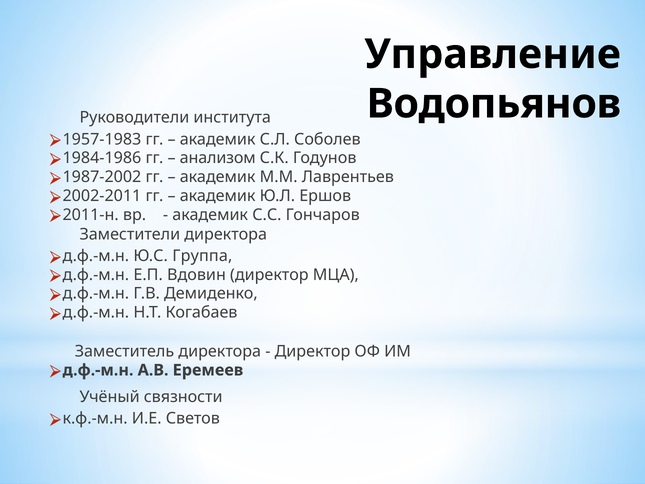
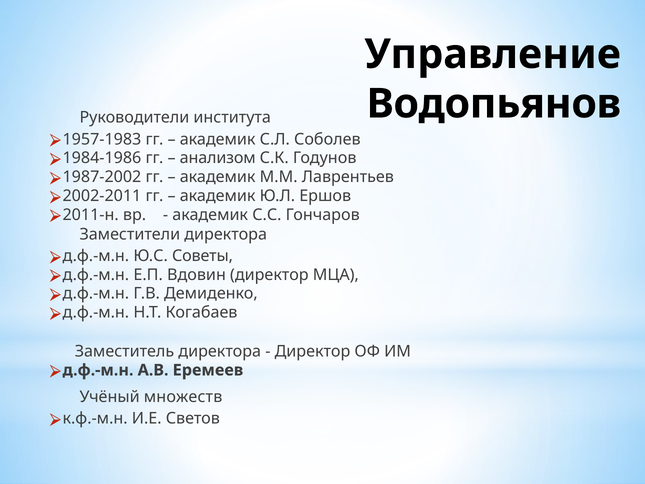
Группа: Группа -> Советы
связности: связности -> множеств
